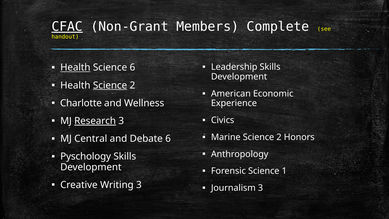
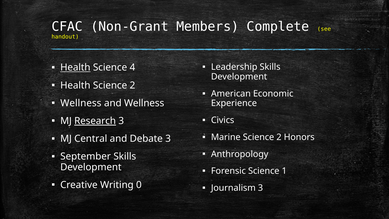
CFAC underline: present -> none
Science 6: 6 -> 4
Science at (110, 85) underline: present -> none
Charlotte at (81, 103): Charlotte -> Wellness
Debate 6: 6 -> 3
Pyschology: Pyschology -> September
Writing 3: 3 -> 0
